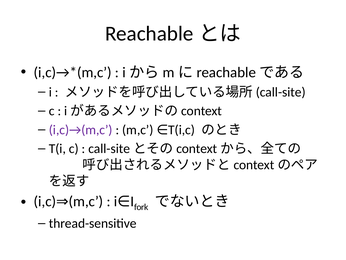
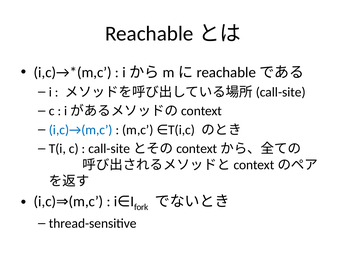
i,c)→(m,c colour: purple -> blue
